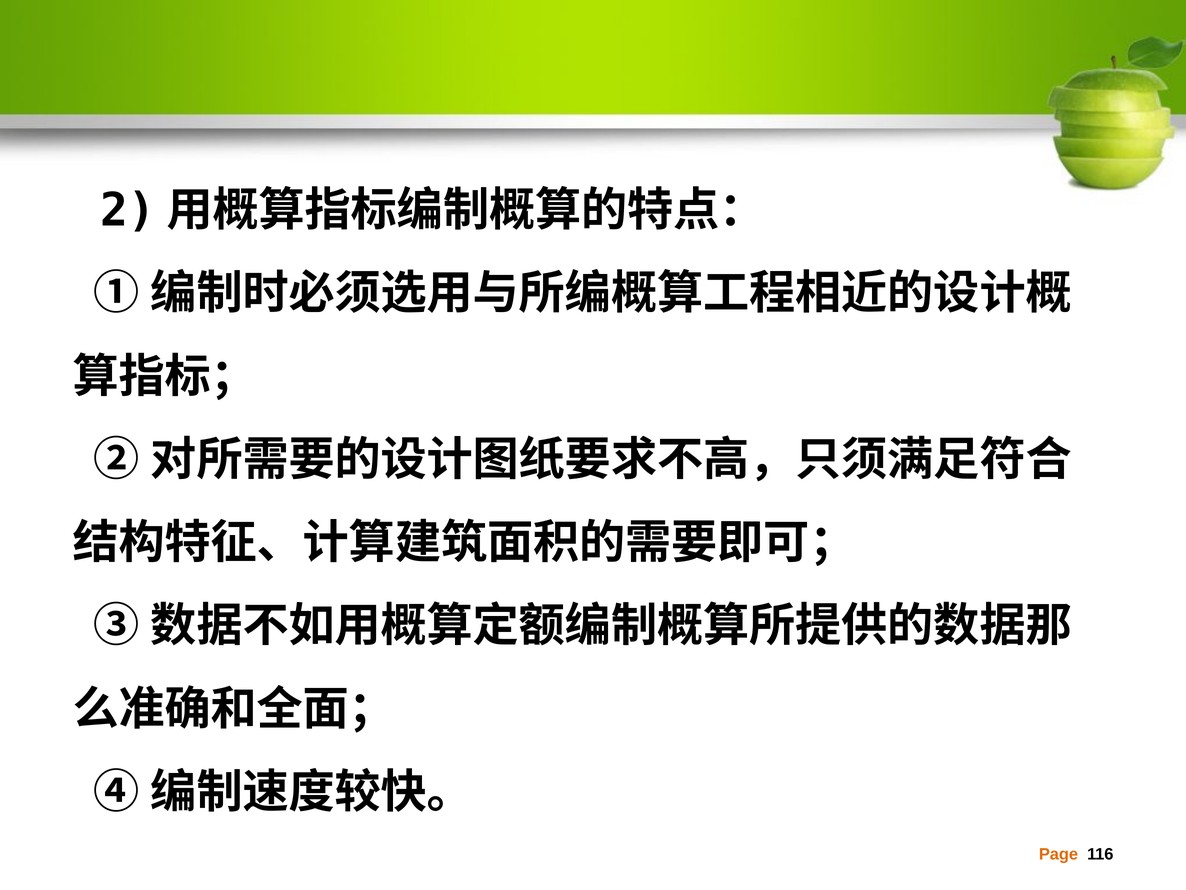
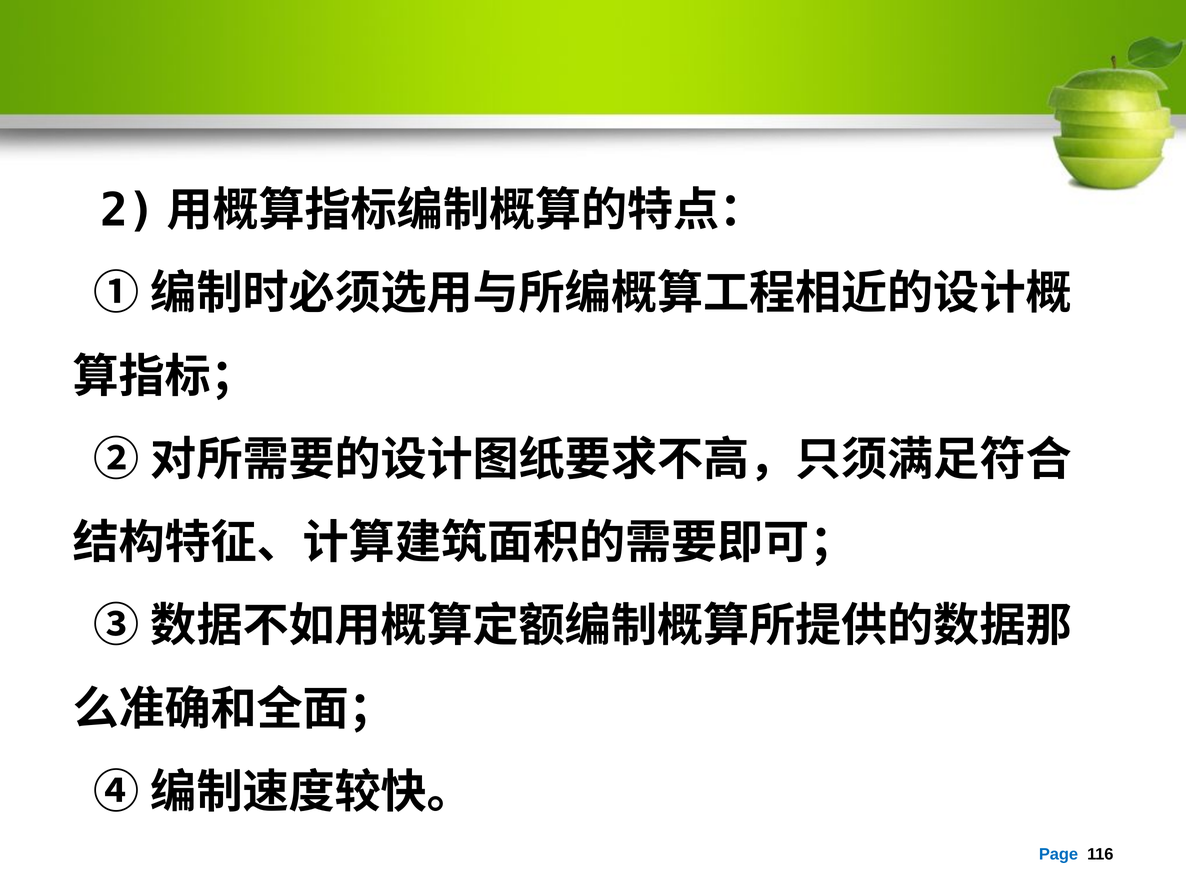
Page colour: orange -> blue
